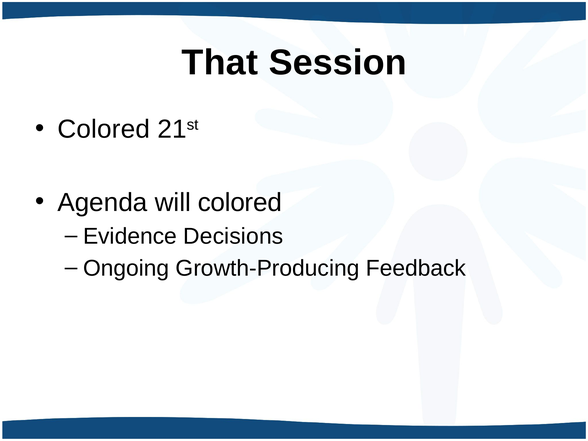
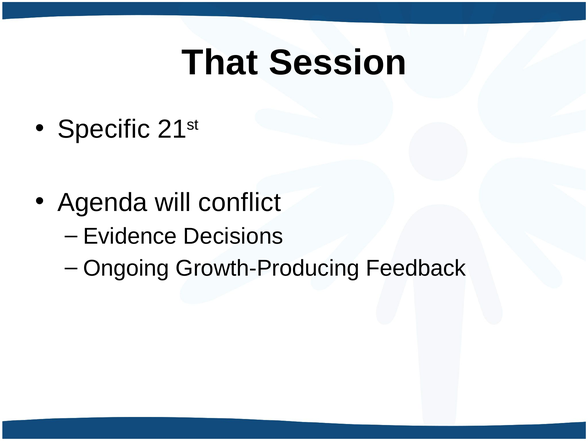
Colored at (104, 129): Colored -> Specific
will colored: colored -> conflict
